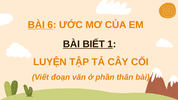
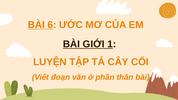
BIẾT: BIẾT -> GIỚI
